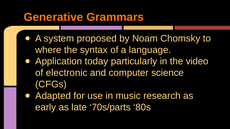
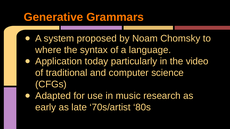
electronic: electronic -> traditional
70s/parts: 70s/parts -> 70s/artist
